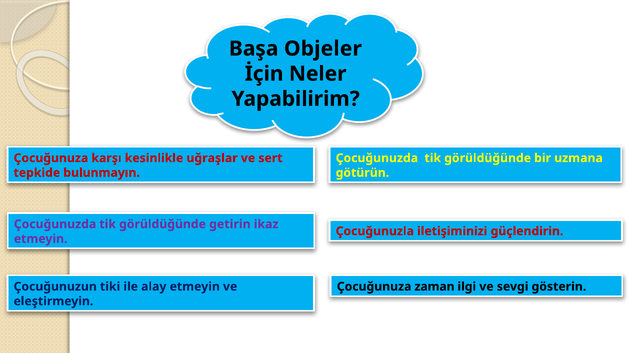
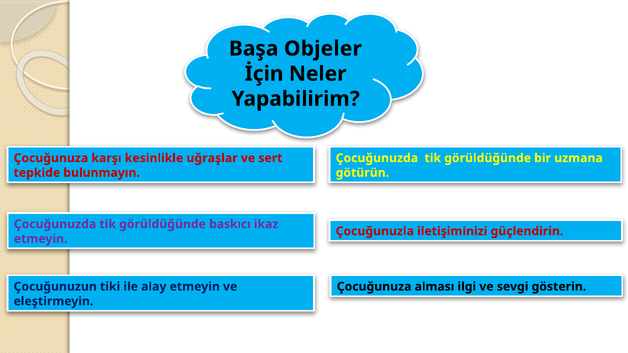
getirin: getirin -> baskıcı
zaman: zaman -> alması
